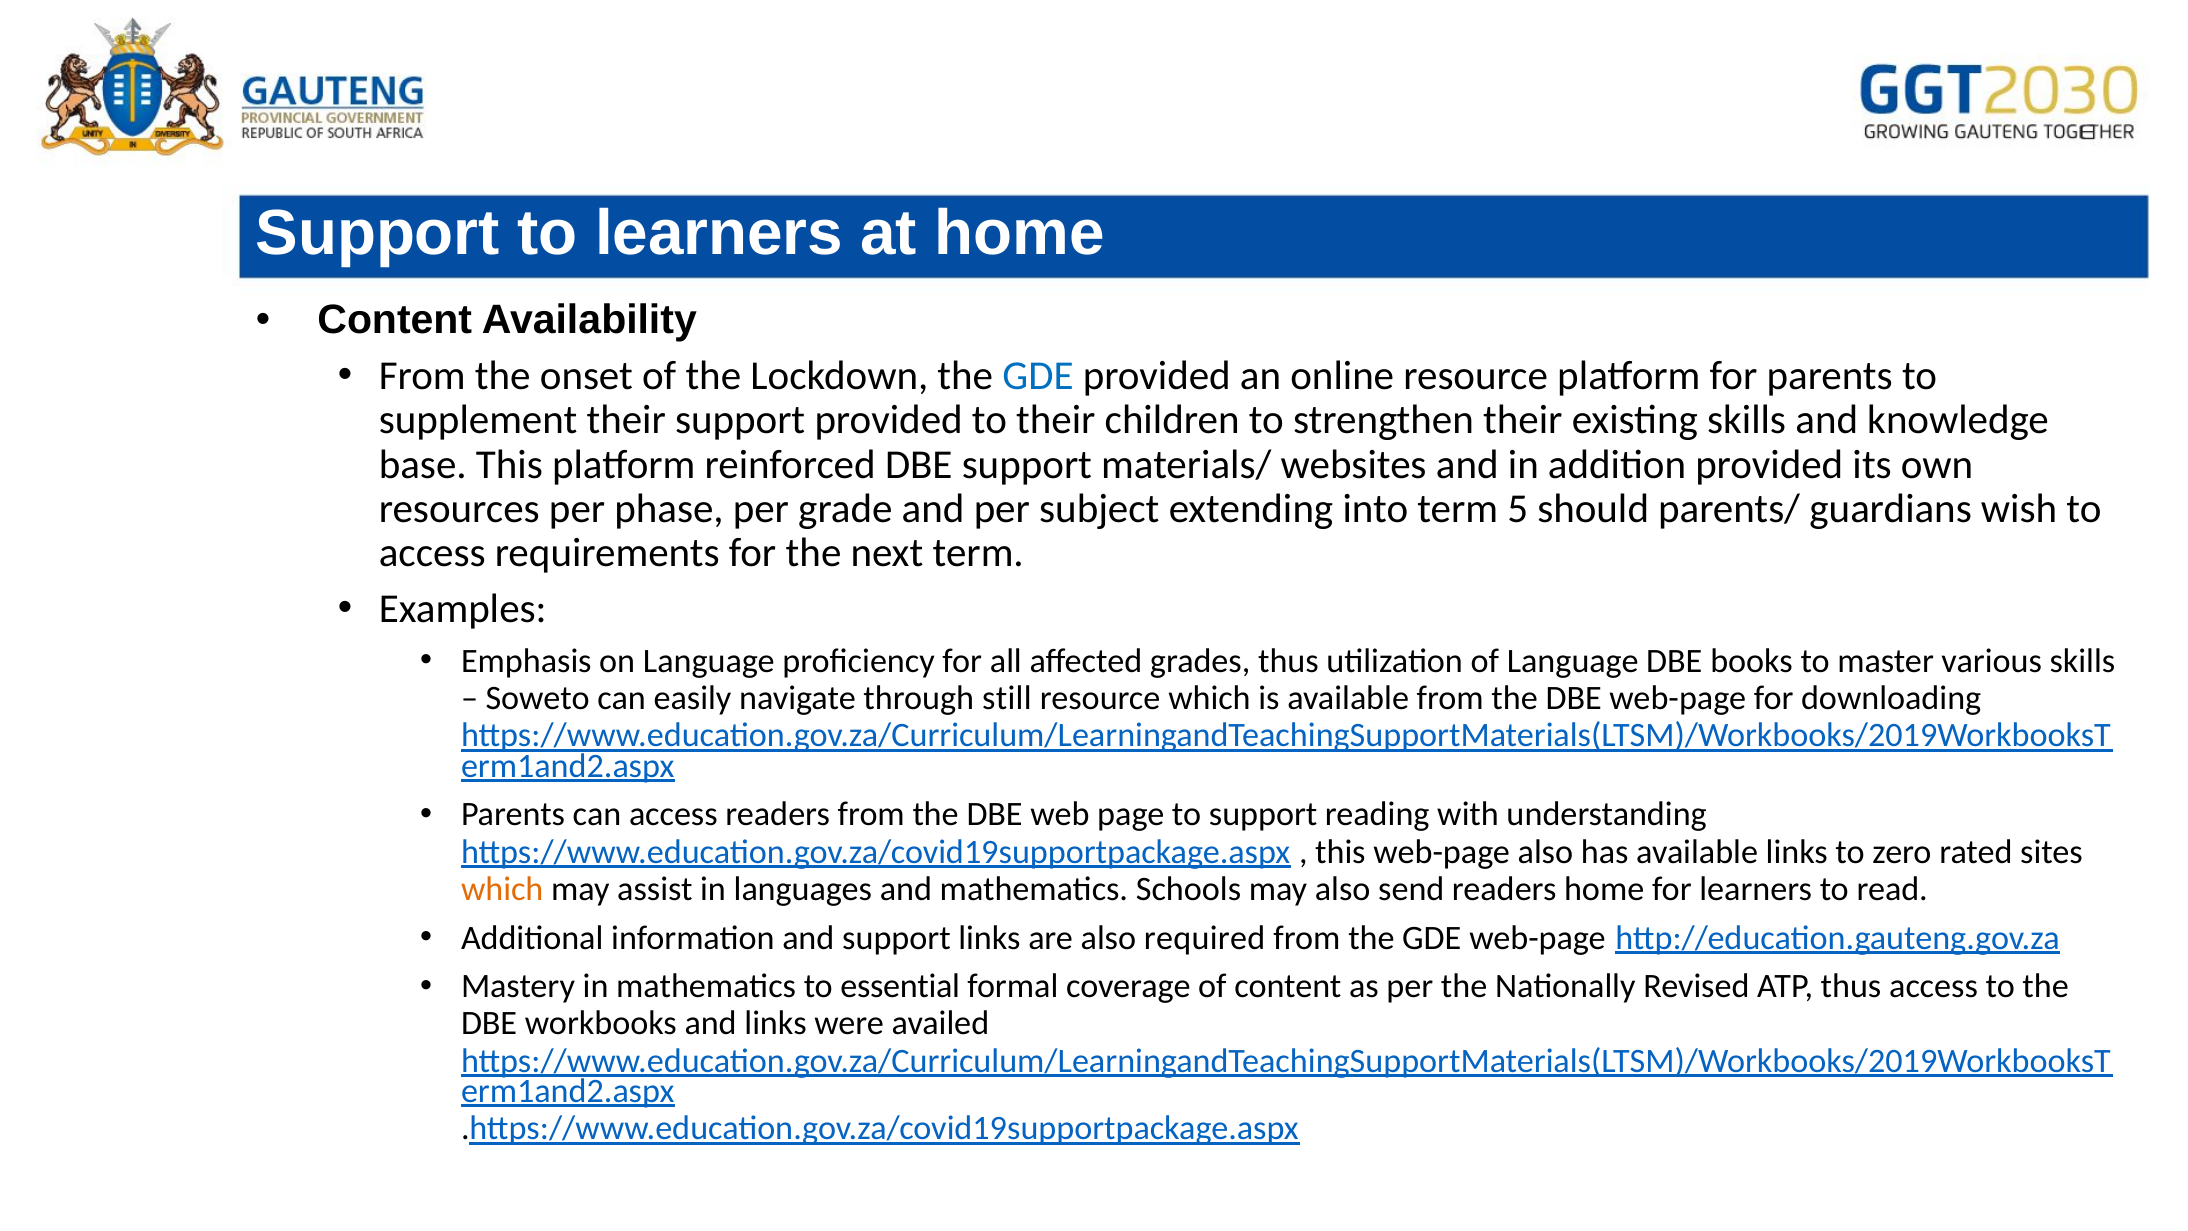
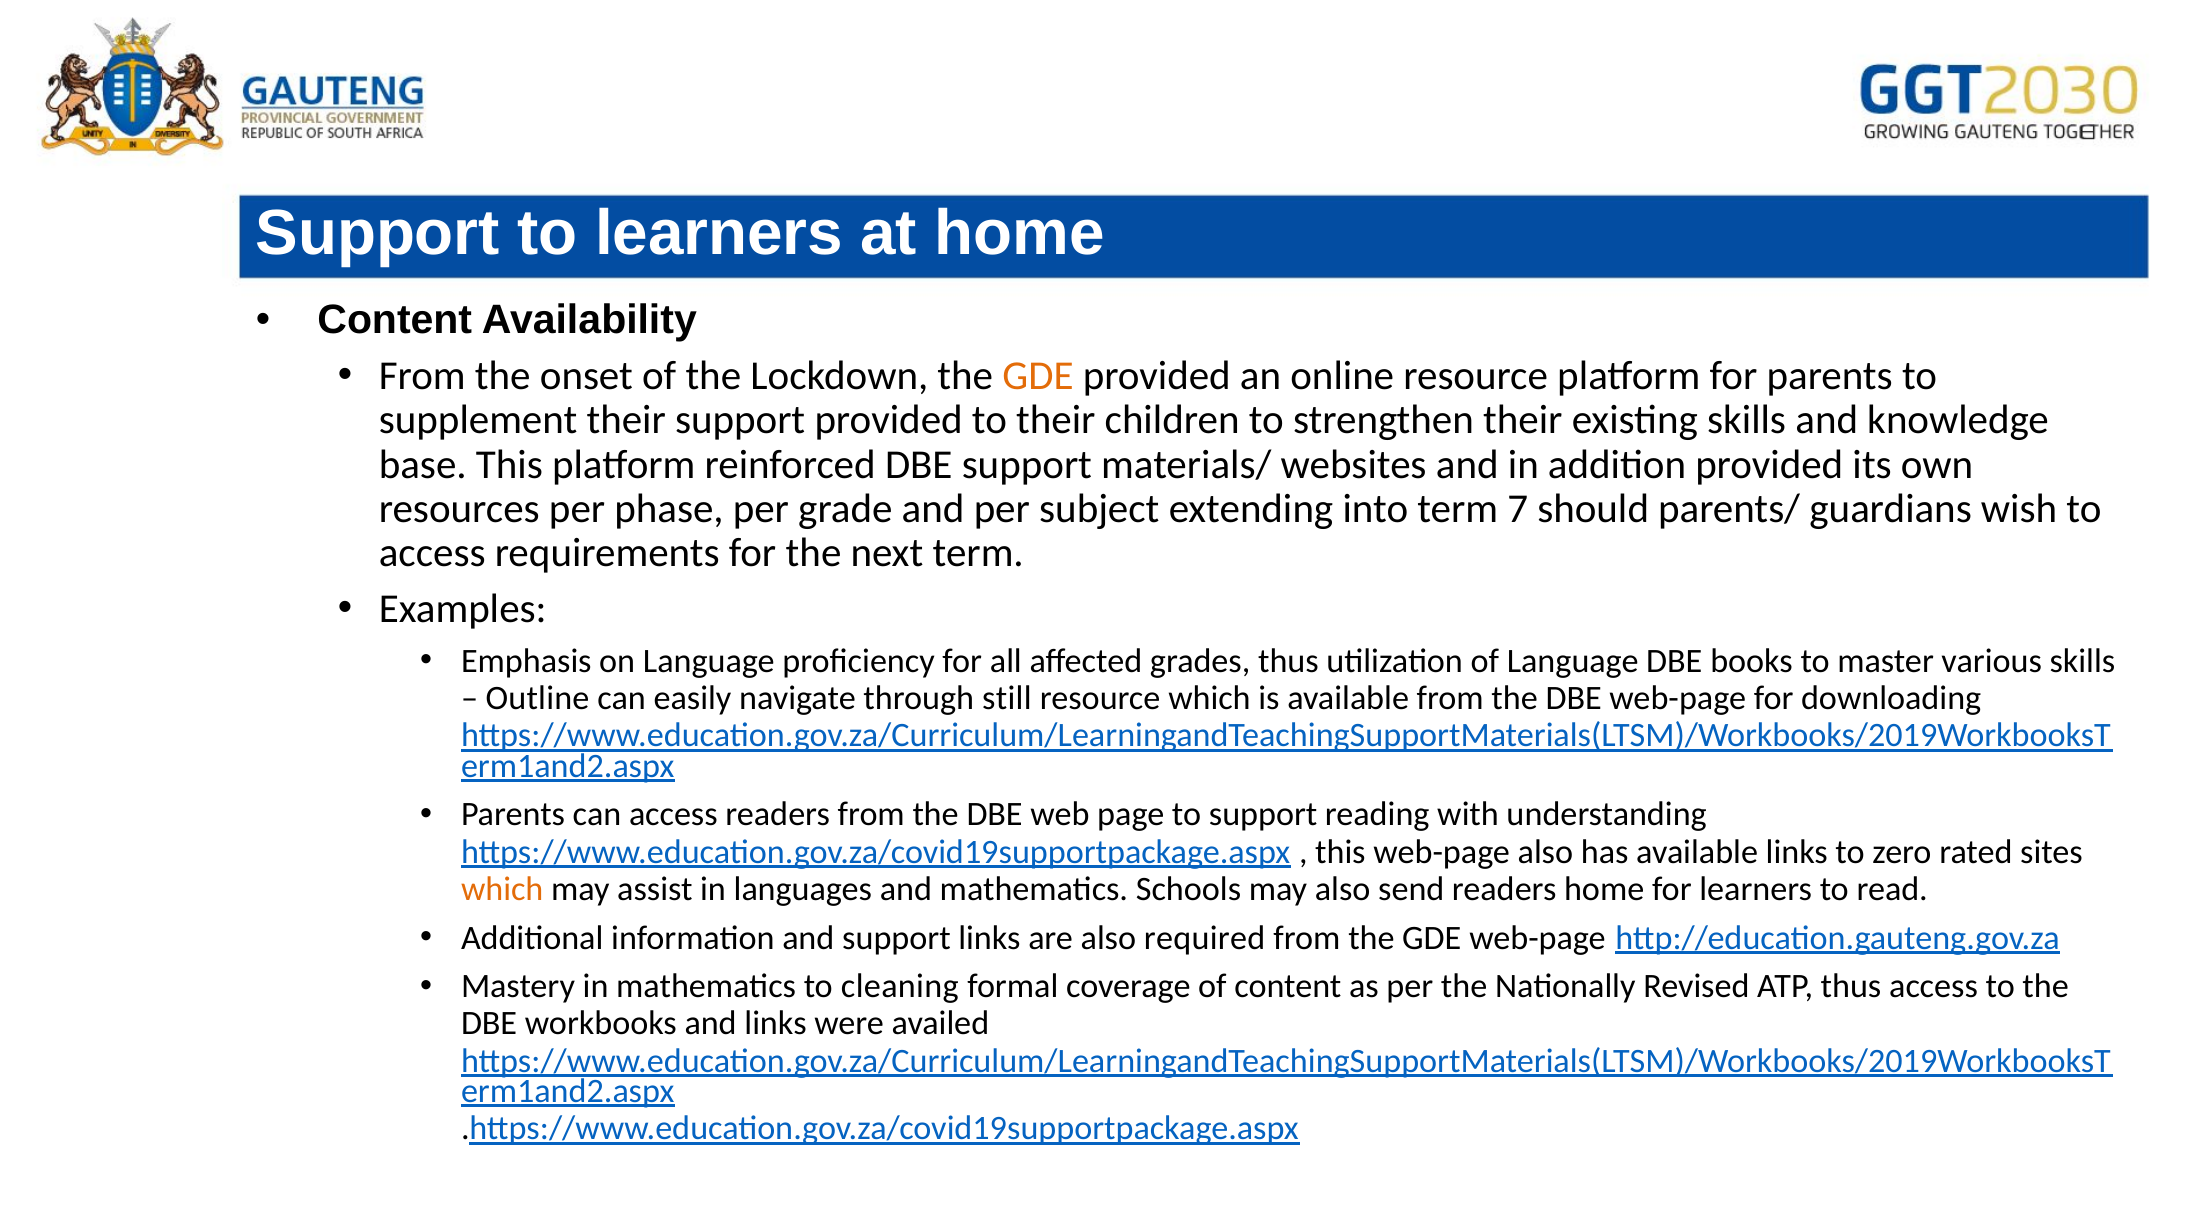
GDE at (1038, 376) colour: blue -> orange
5: 5 -> 7
Soweto: Soweto -> Outline
essential: essential -> cleaning
